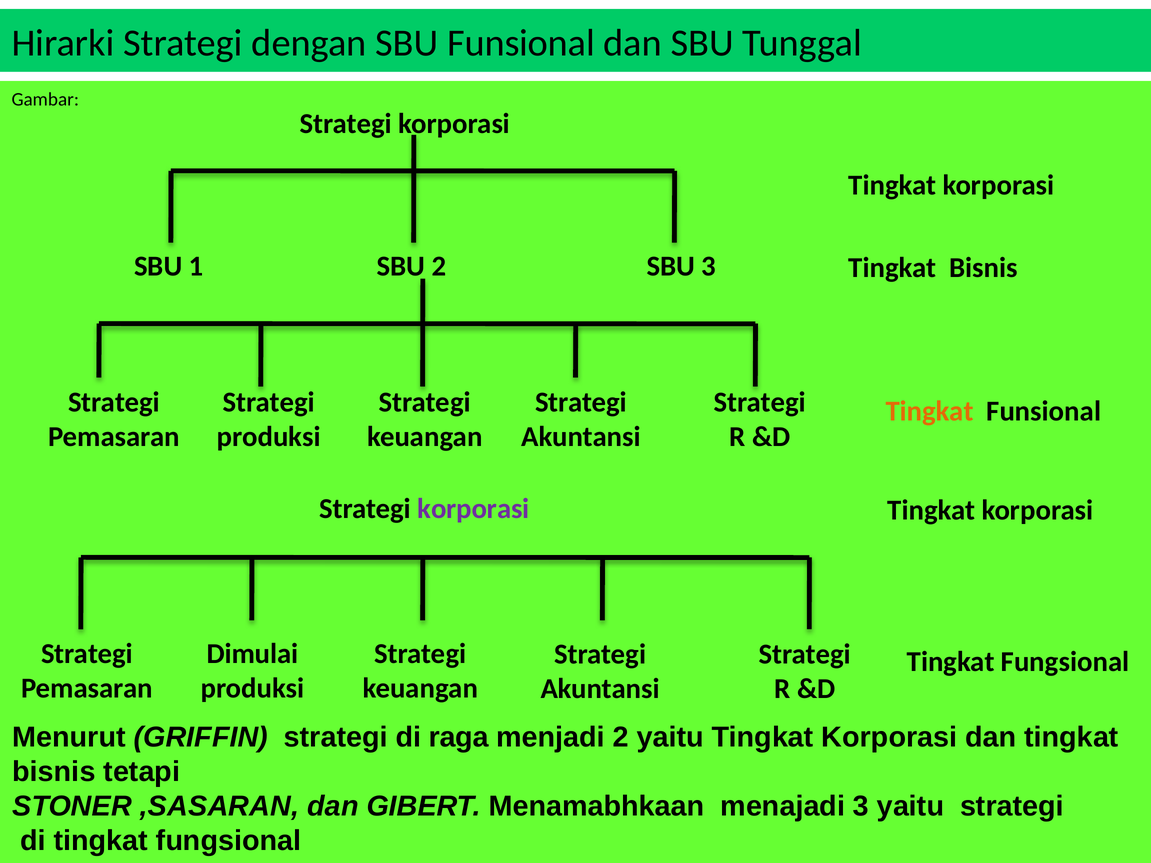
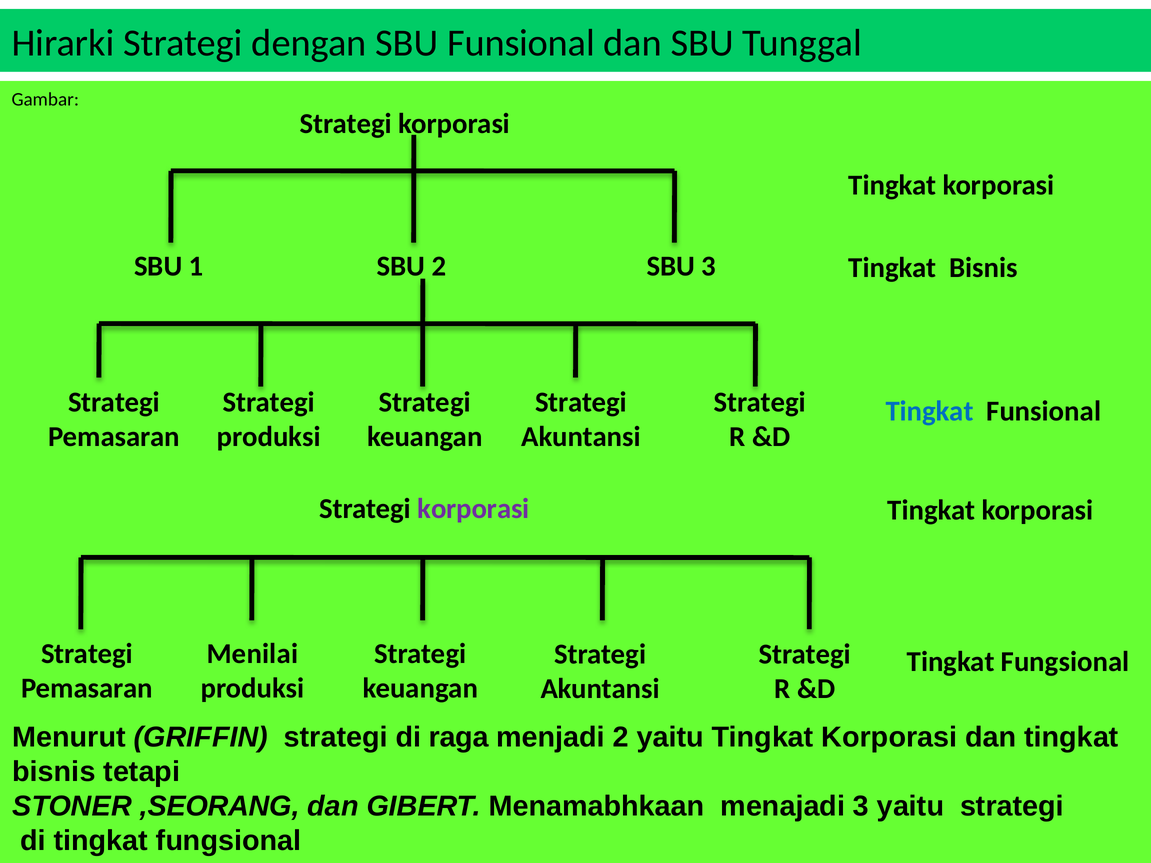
Tingkat at (930, 412) colour: orange -> blue
Dimulai: Dimulai -> Menilai
,SASARAN: ,SASARAN -> ,SEORANG
